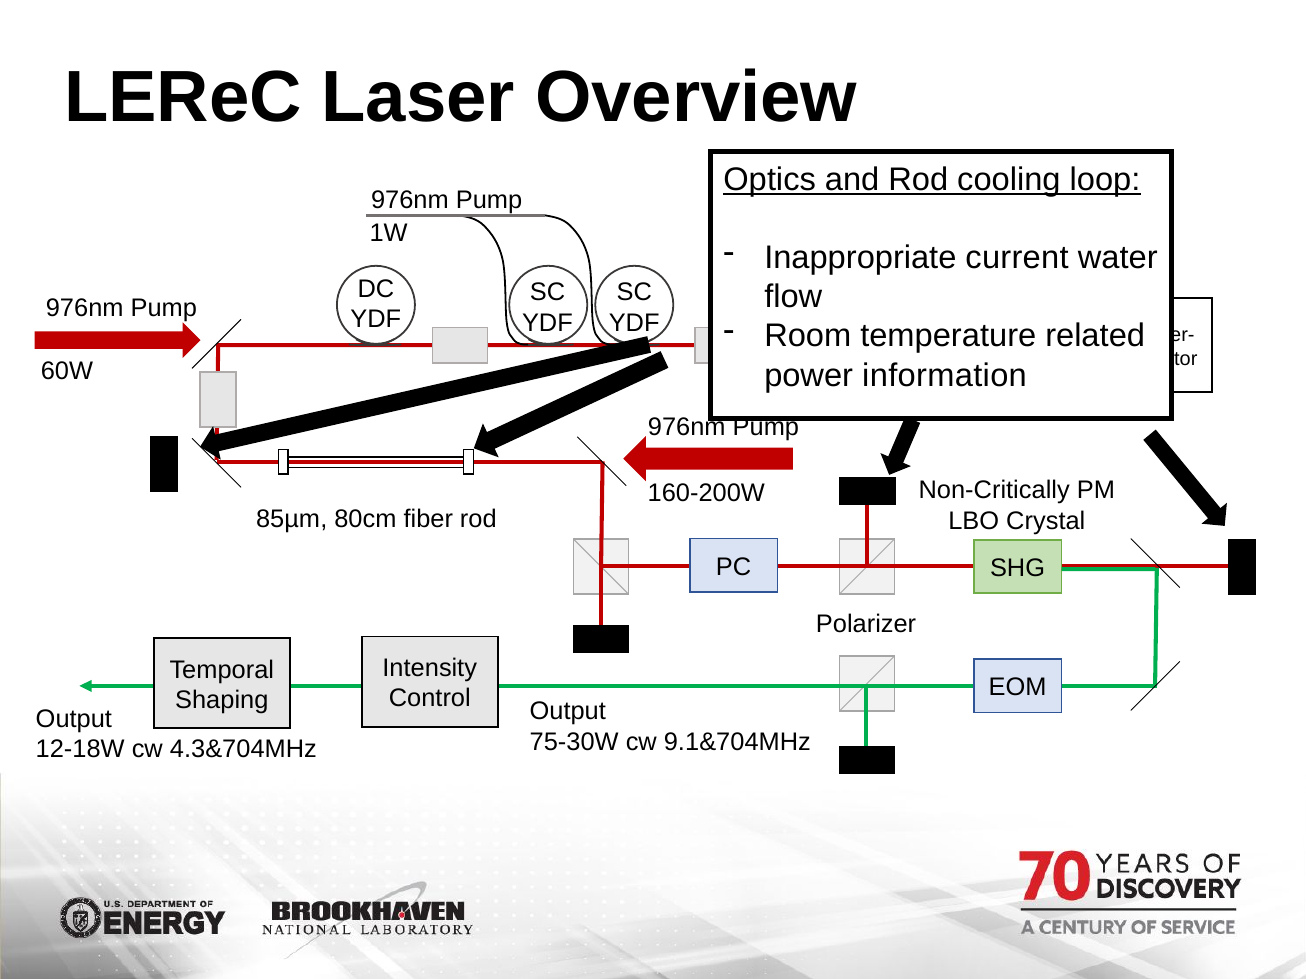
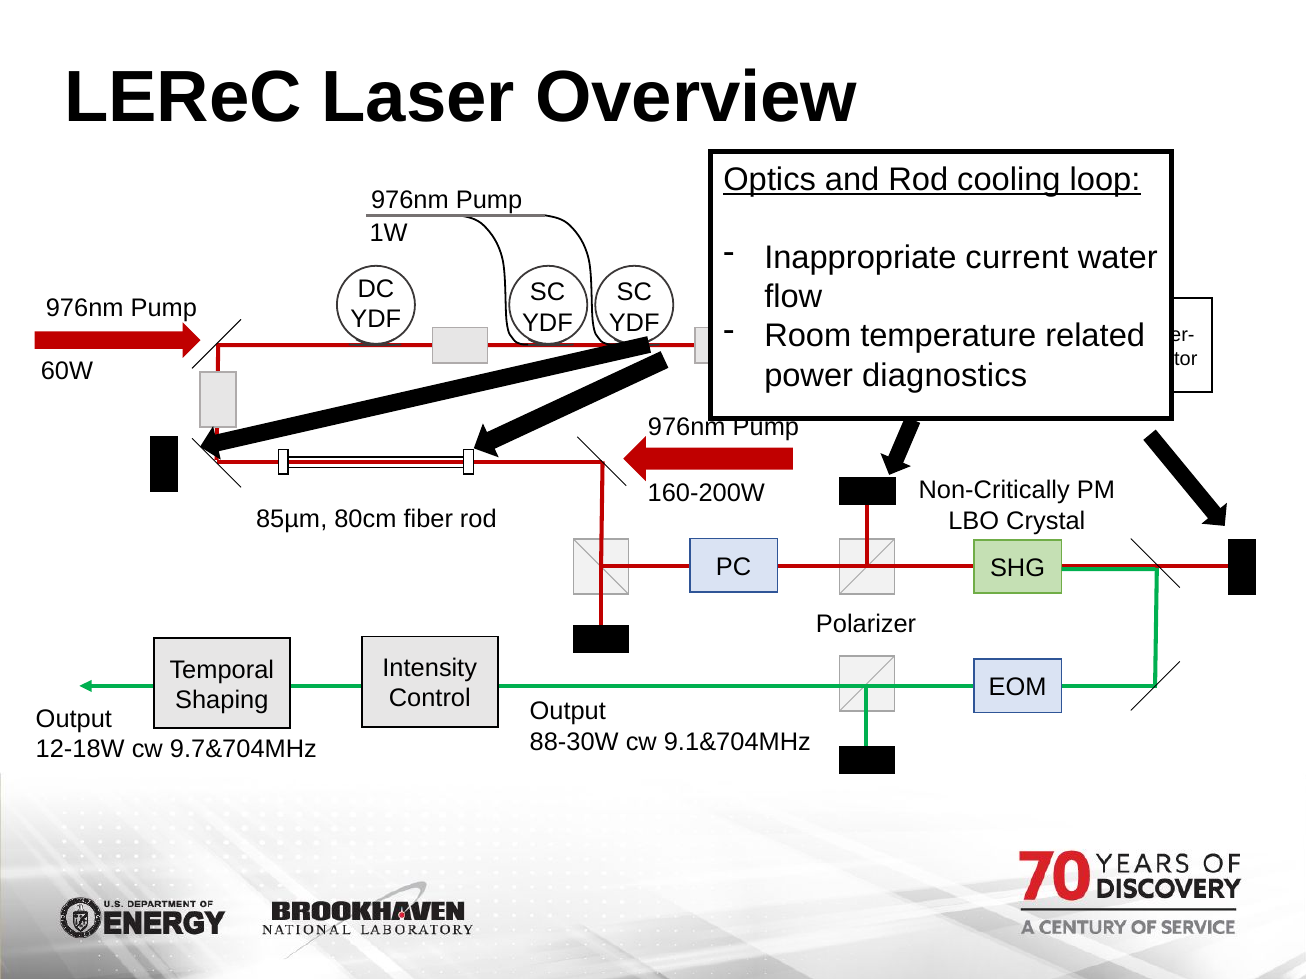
information: information -> diagnostics
75-30W: 75-30W -> 88-30W
4.3&704MHz: 4.3&704MHz -> 9.7&704MHz
